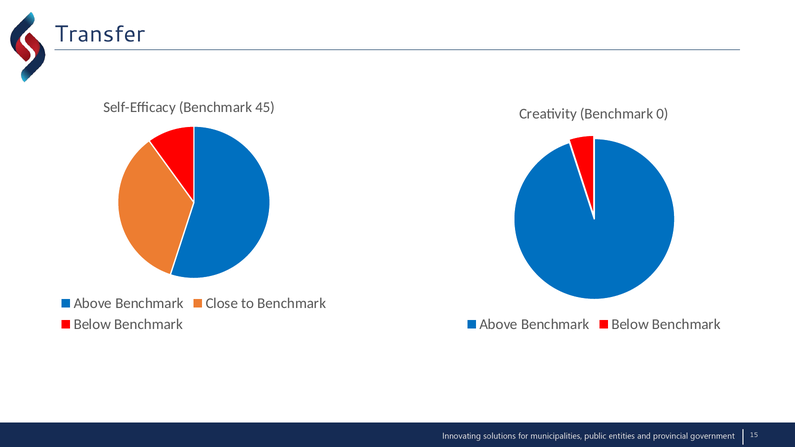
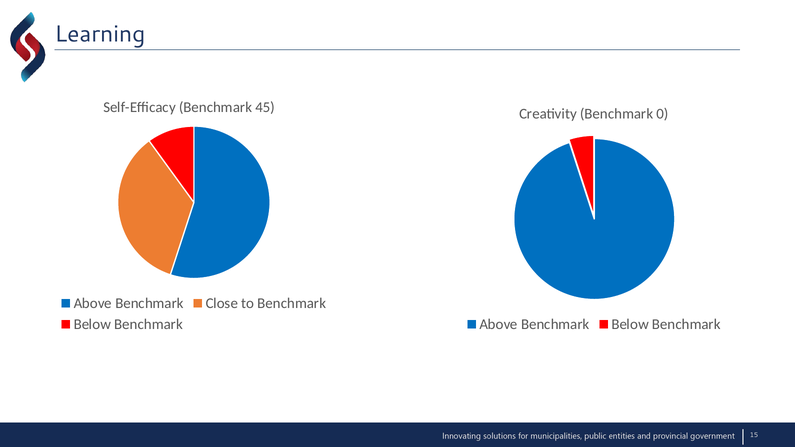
Transfer: Transfer -> Learning
